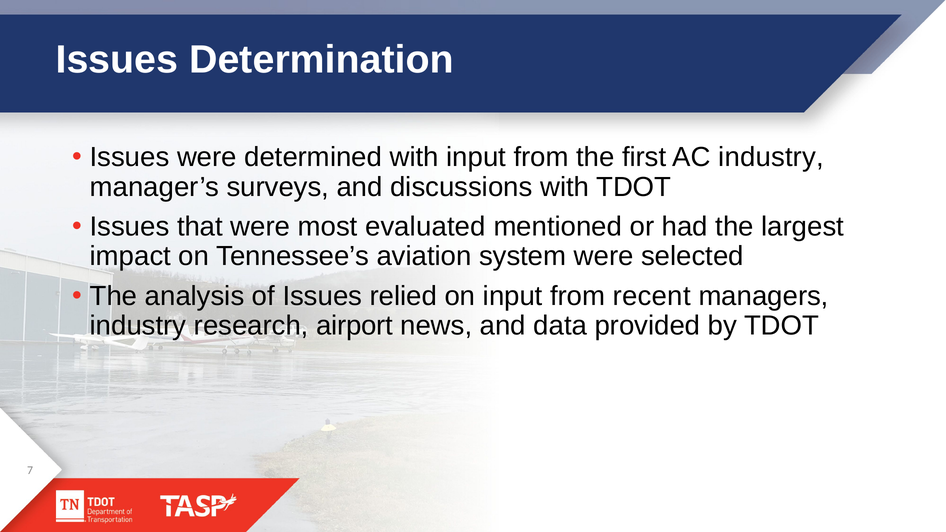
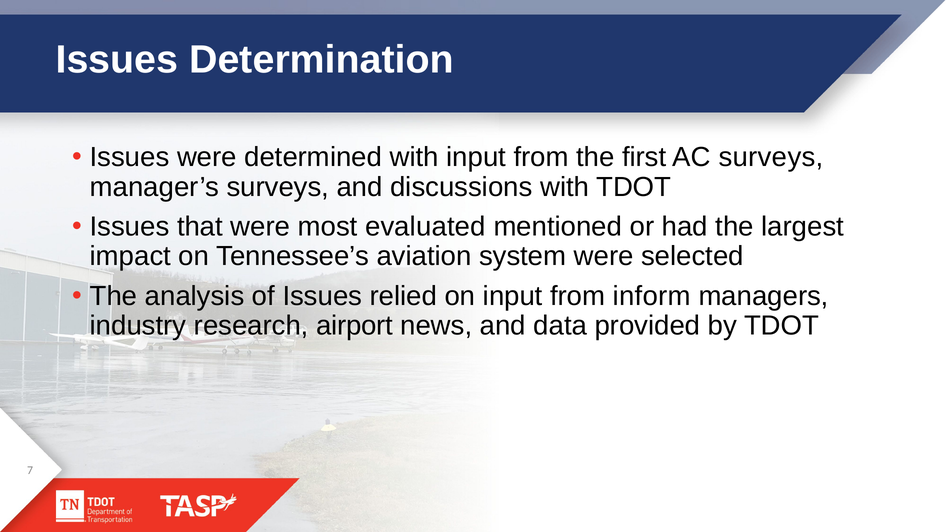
AC industry: industry -> surveys
recent: recent -> inform
